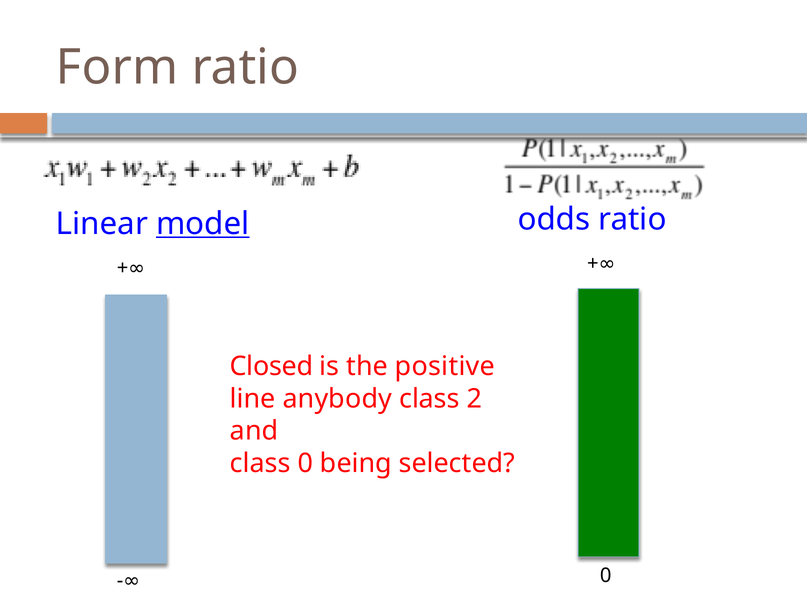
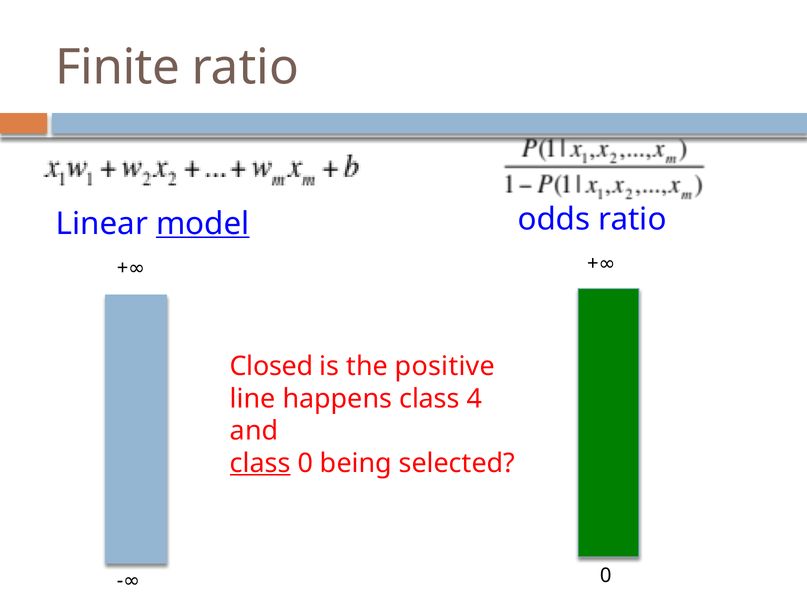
Form: Form -> Finite
anybody: anybody -> happens
2: 2 -> 4
class at (260, 463) underline: none -> present
